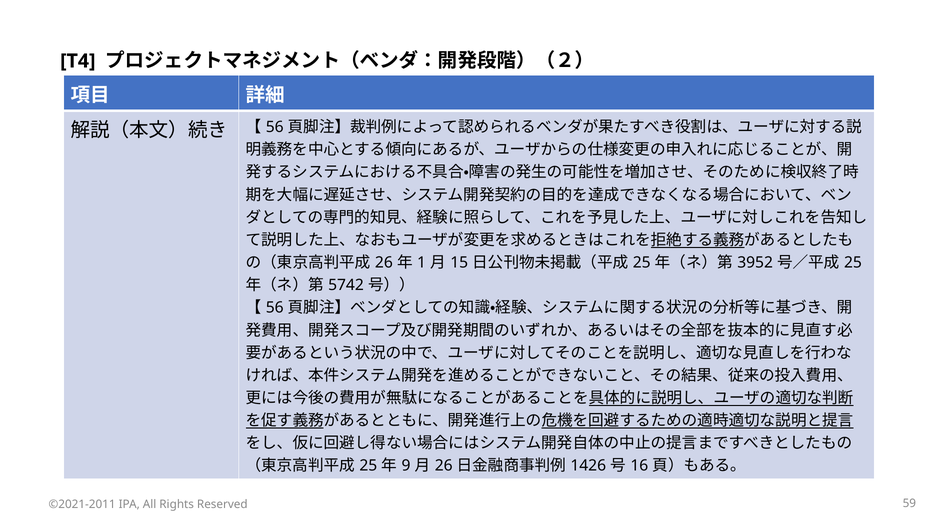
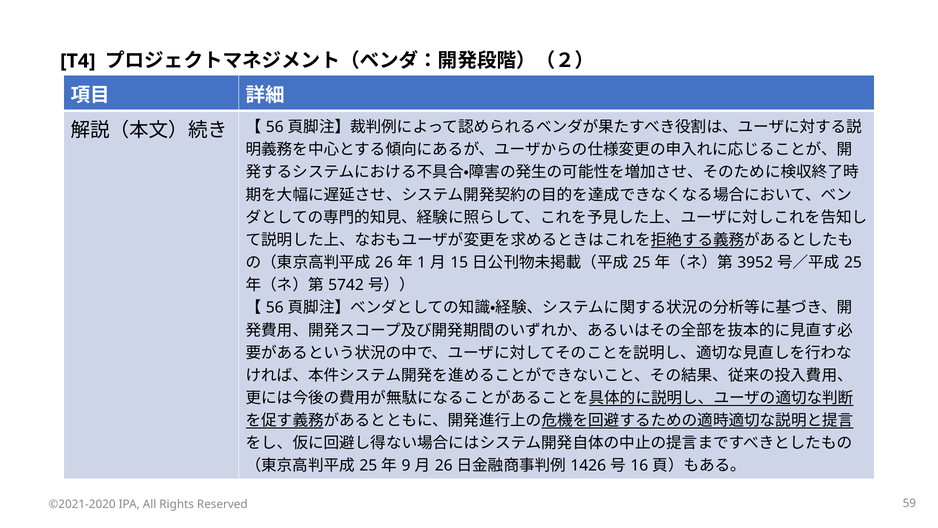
©2021-2011: ©2021-2011 -> ©2021-2020
